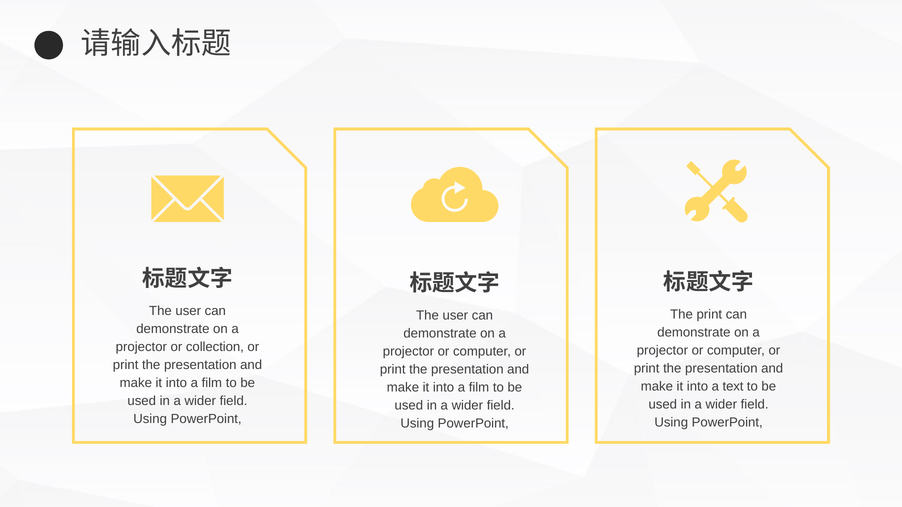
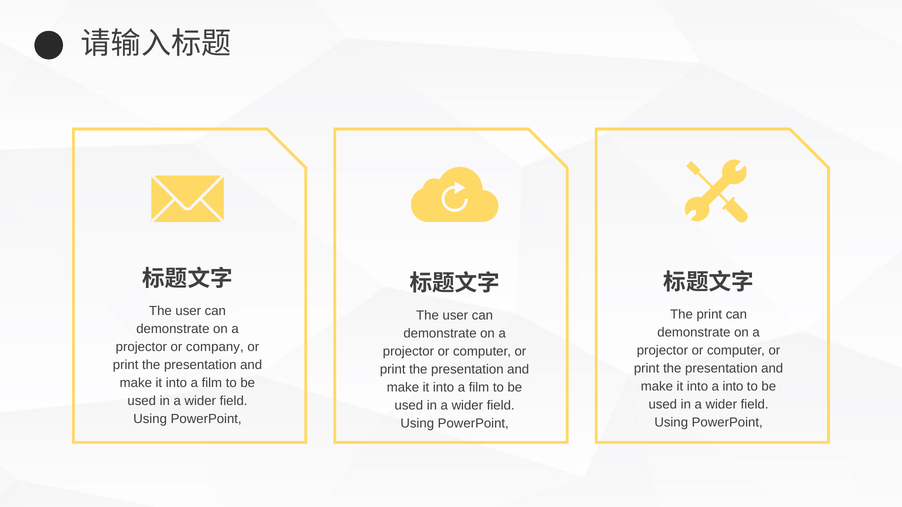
collection: collection -> company
a text: text -> into
